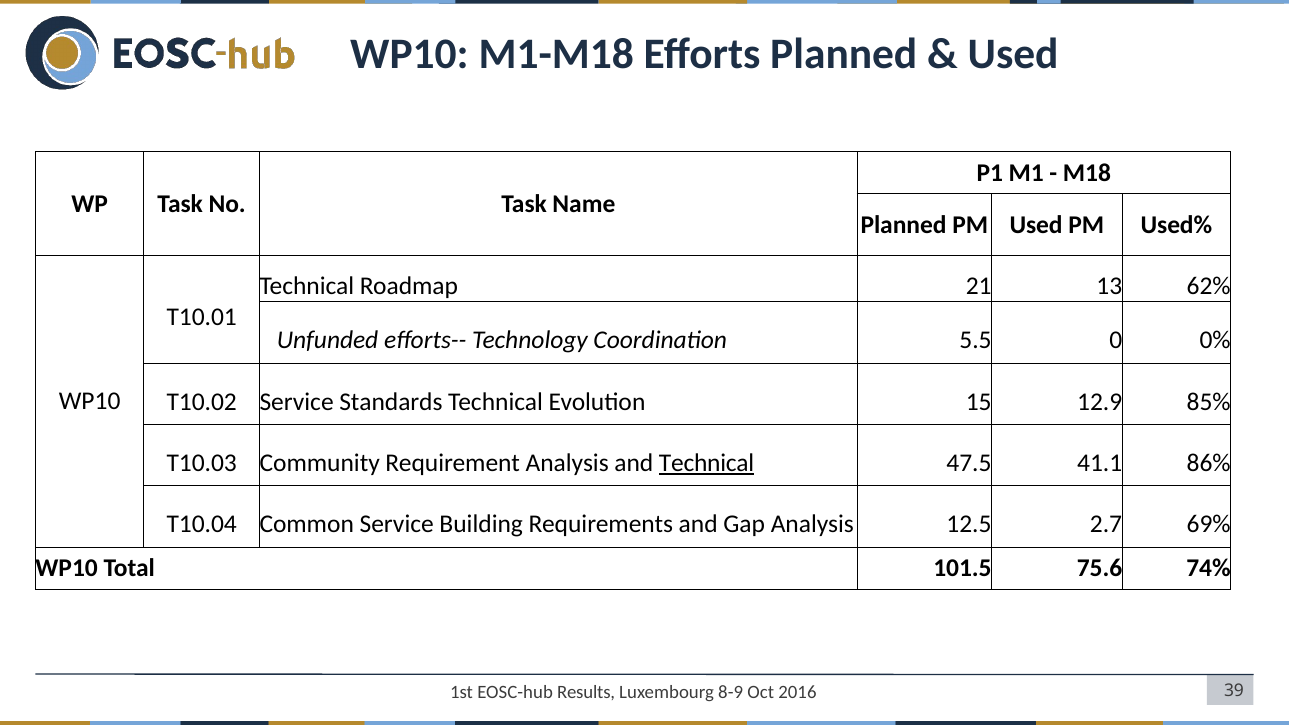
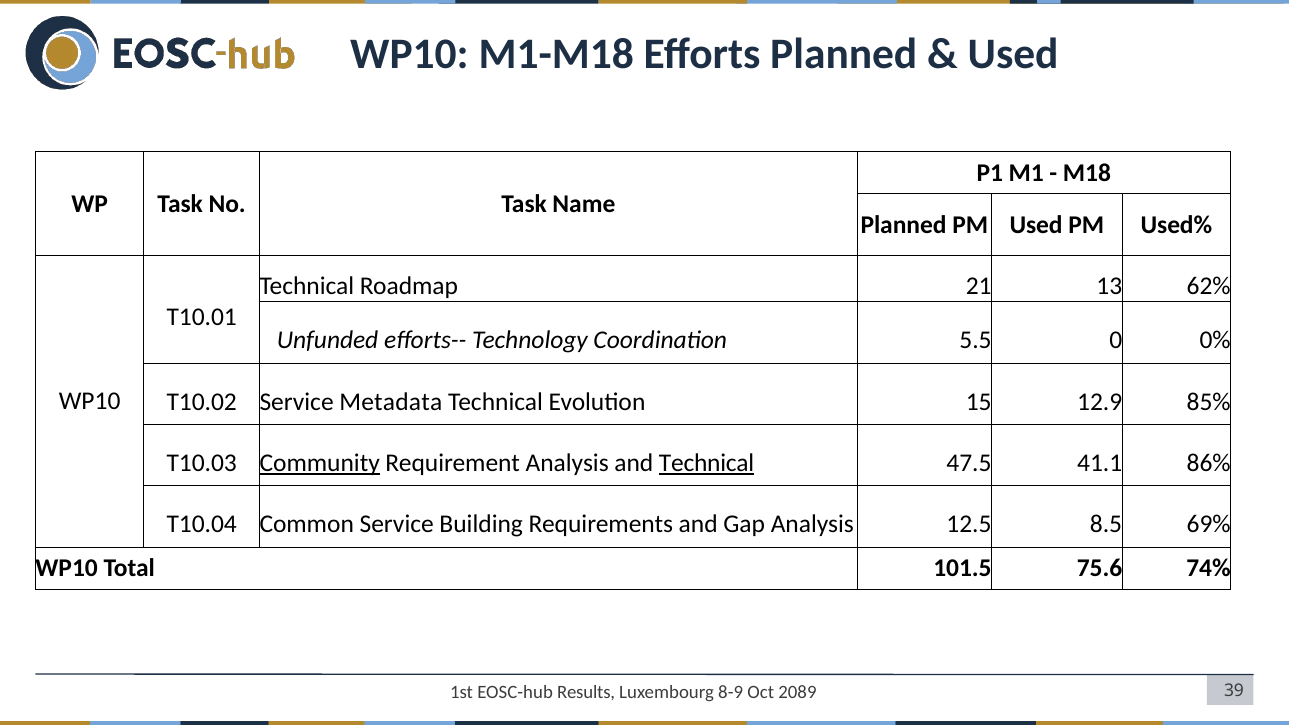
Standards: Standards -> Metadata
Community underline: none -> present
2.7: 2.7 -> 8.5
2016: 2016 -> 2089
